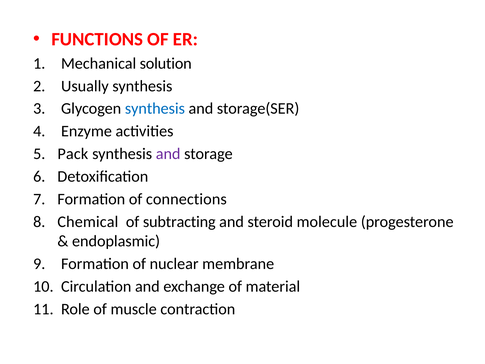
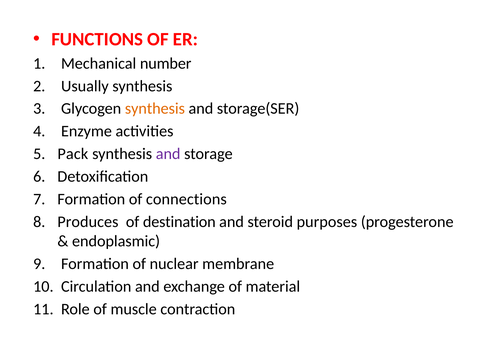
solution: solution -> number
synthesis at (155, 109) colour: blue -> orange
Chemical: Chemical -> Produces
subtracting: subtracting -> destination
molecule: molecule -> purposes
